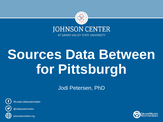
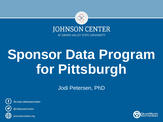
Sources: Sources -> Sponsor
Between: Between -> Program
